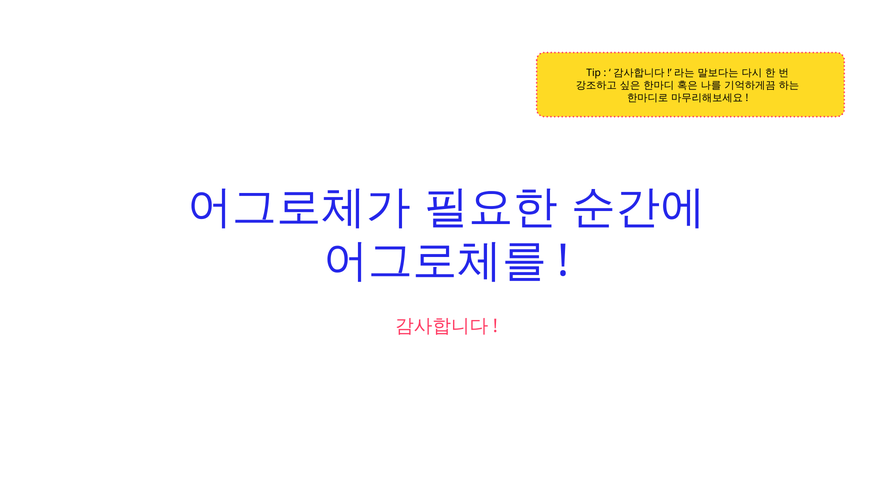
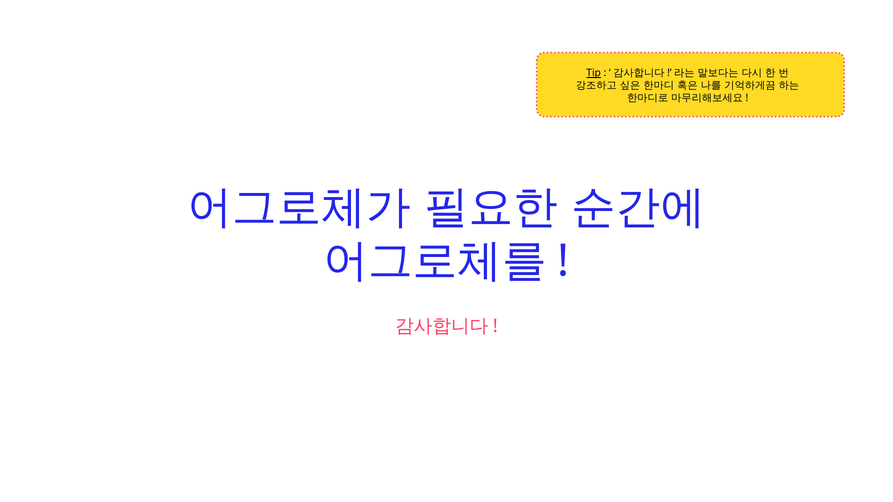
Tip underline: none -> present
